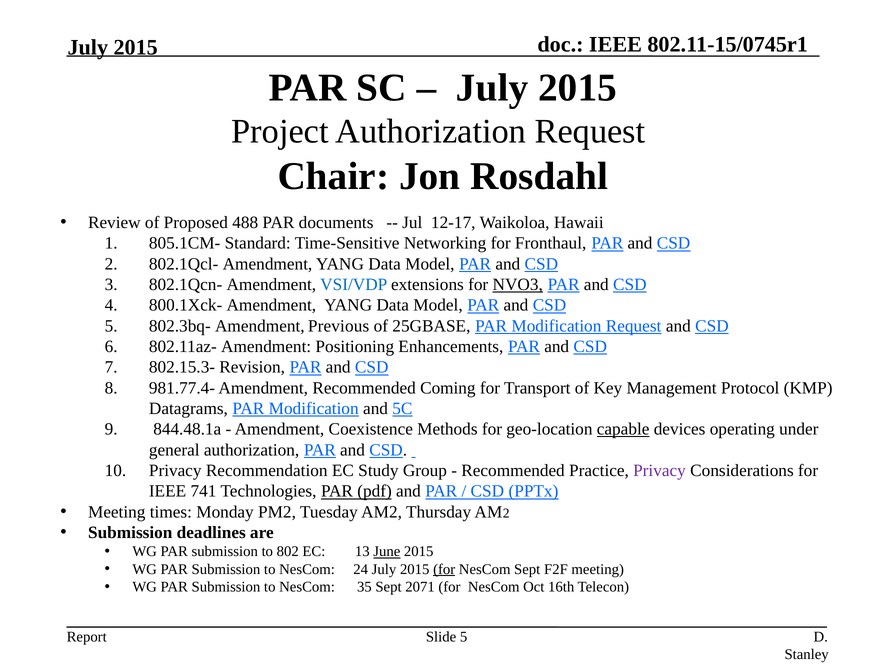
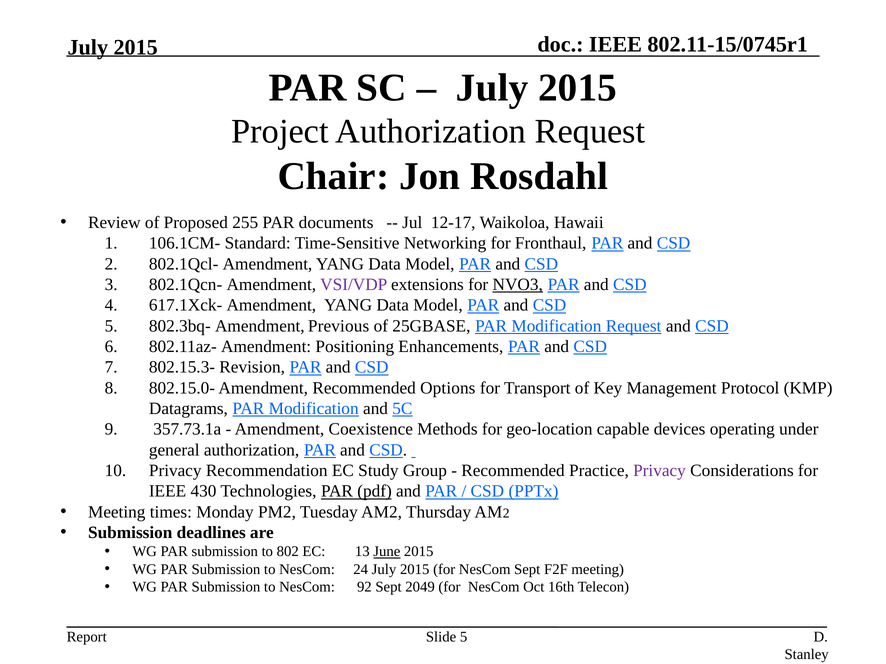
488: 488 -> 255
805.1CM-: 805.1CM- -> 106.1CM-
VSI/VDP colour: blue -> purple
800.1Xck-: 800.1Xck- -> 617.1Xck-
981.77.4-: 981.77.4- -> 802.15.0-
Coming: Coming -> Options
844.48.1a: 844.48.1a -> 357.73.1a
capable underline: present -> none
741: 741 -> 430
for at (444, 570) underline: present -> none
35: 35 -> 92
2071: 2071 -> 2049
